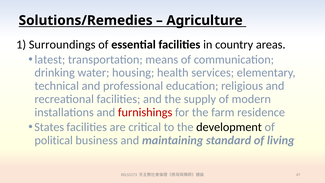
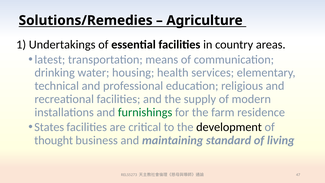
Surroundings: Surroundings -> Undertakings
furnishings colour: red -> green
political: political -> thought
